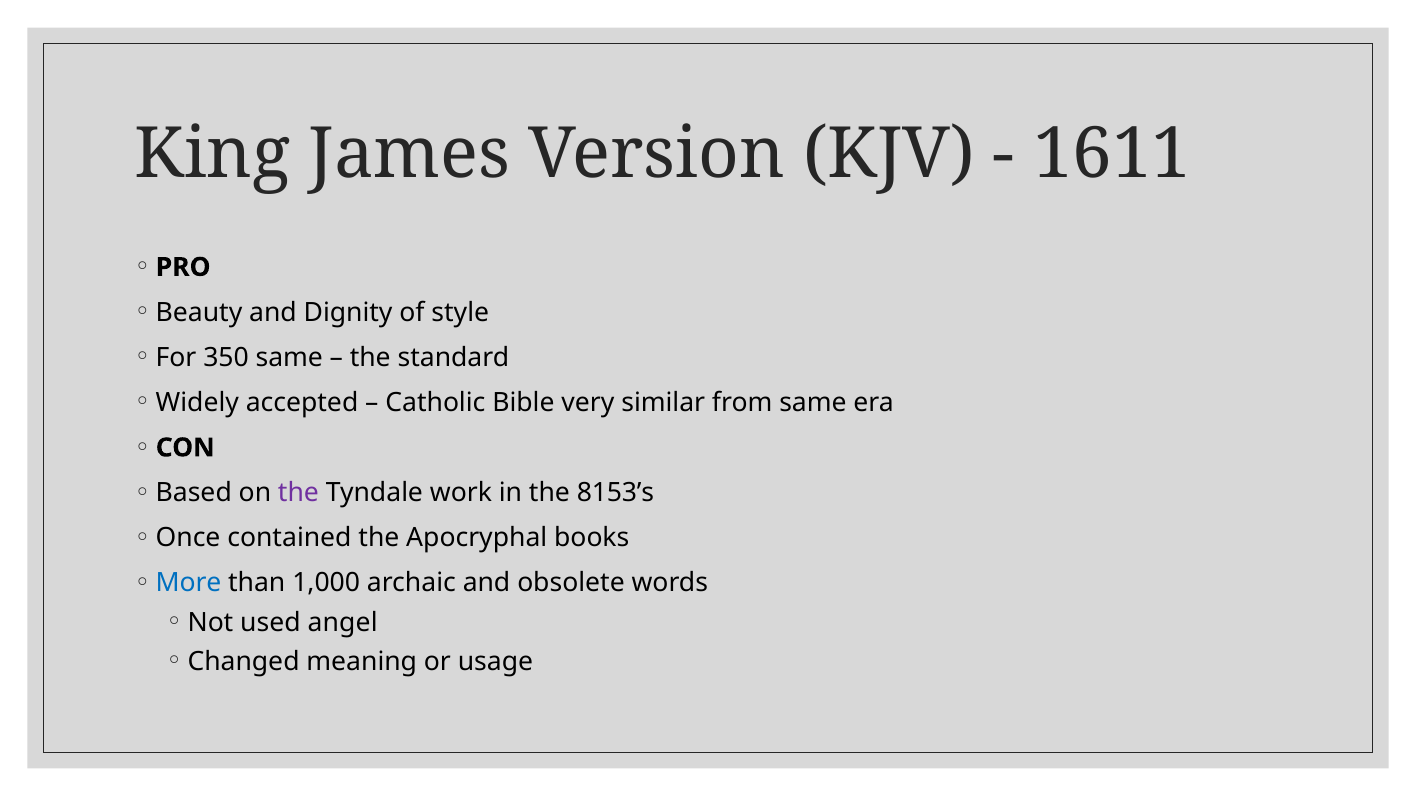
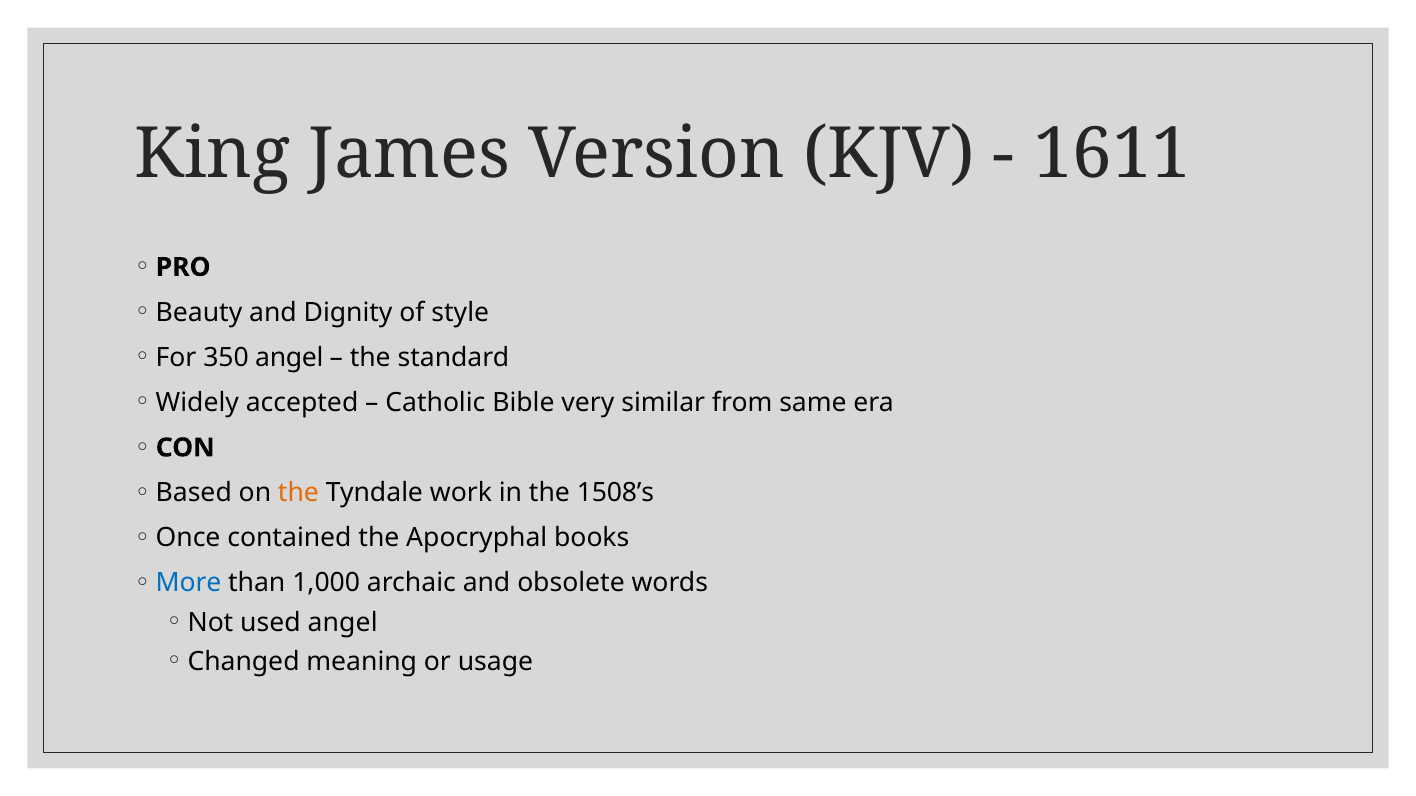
350 same: same -> angel
the at (298, 493) colour: purple -> orange
8153’s: 8153’s -> 1508’s
